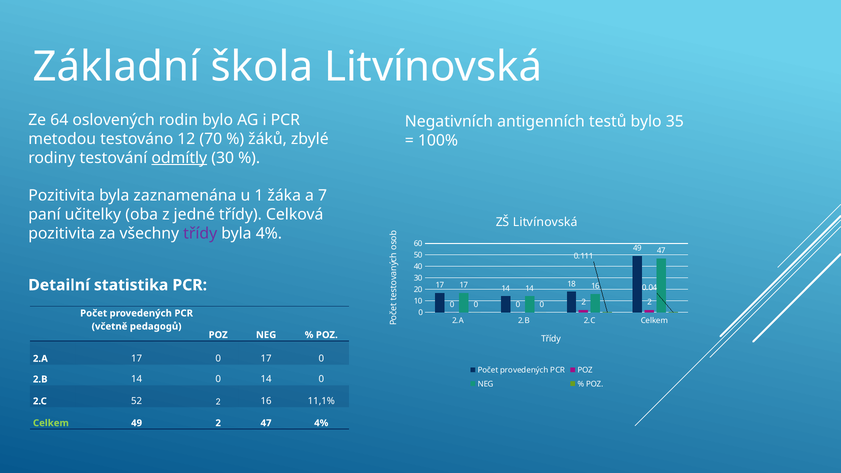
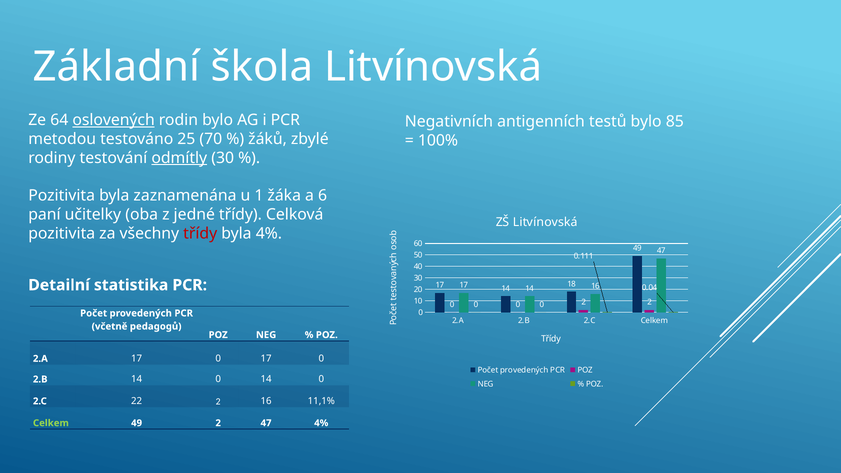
oslovených underline: none -> present
35: 35 -> 85
12: 12 -> 25
7: 7 -> 6
třídy at (200, 234) colour: purple -> red
52: 52 -> 22
